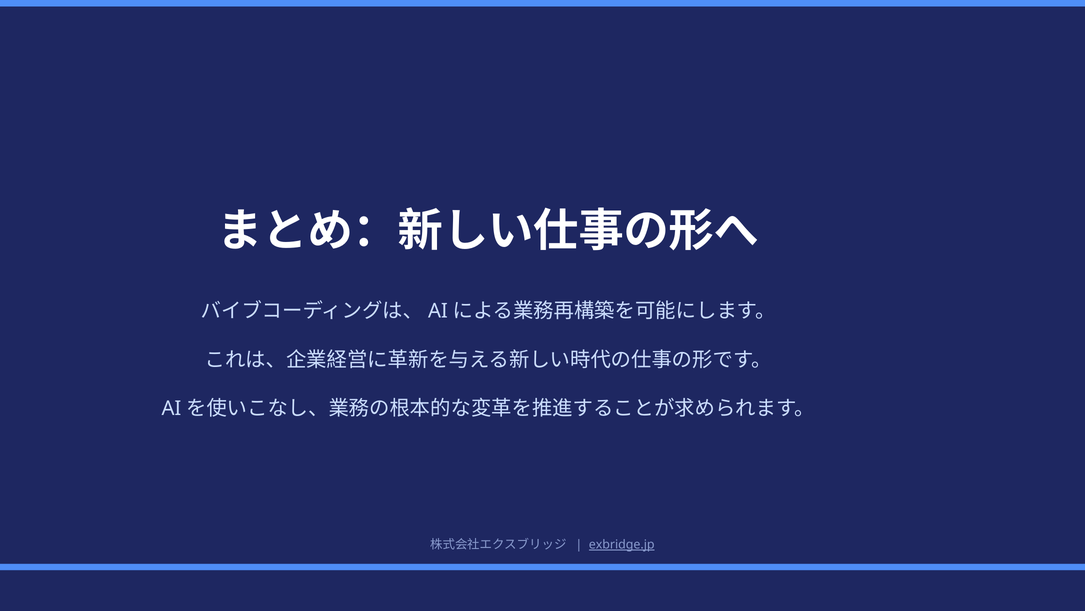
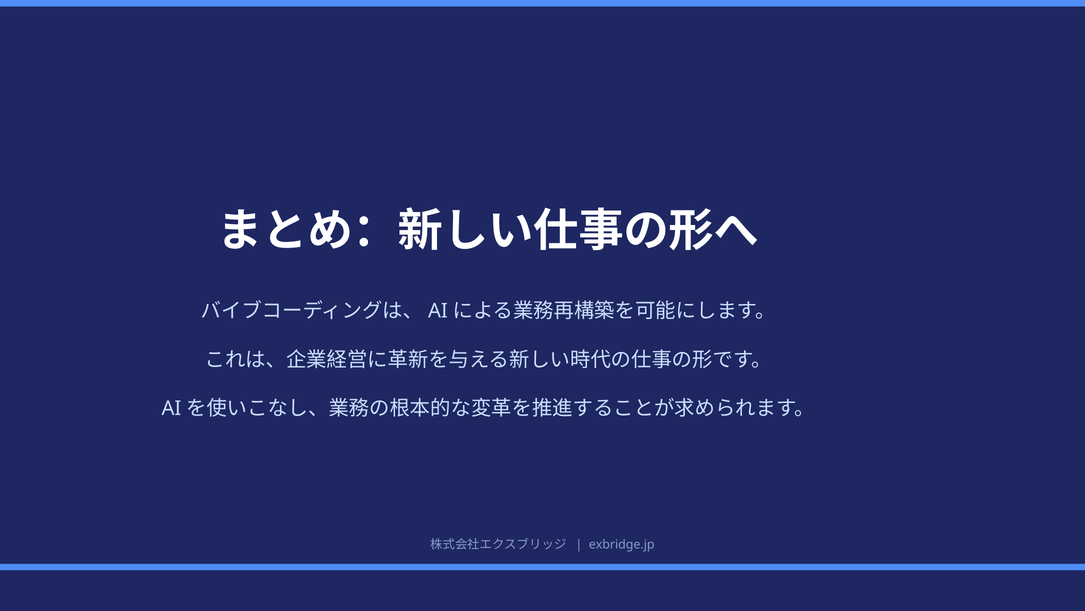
exbridge.jp underline: present -> none
